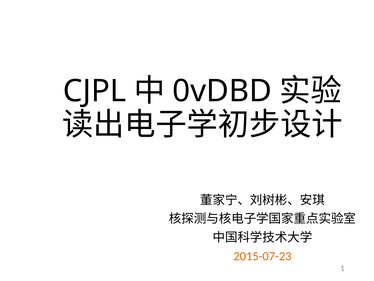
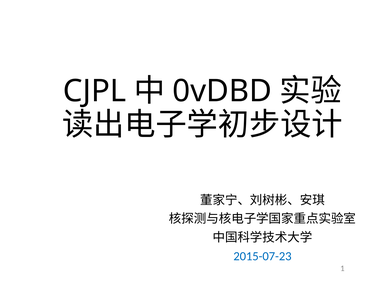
2015-07-23 colour: orange -> blue
